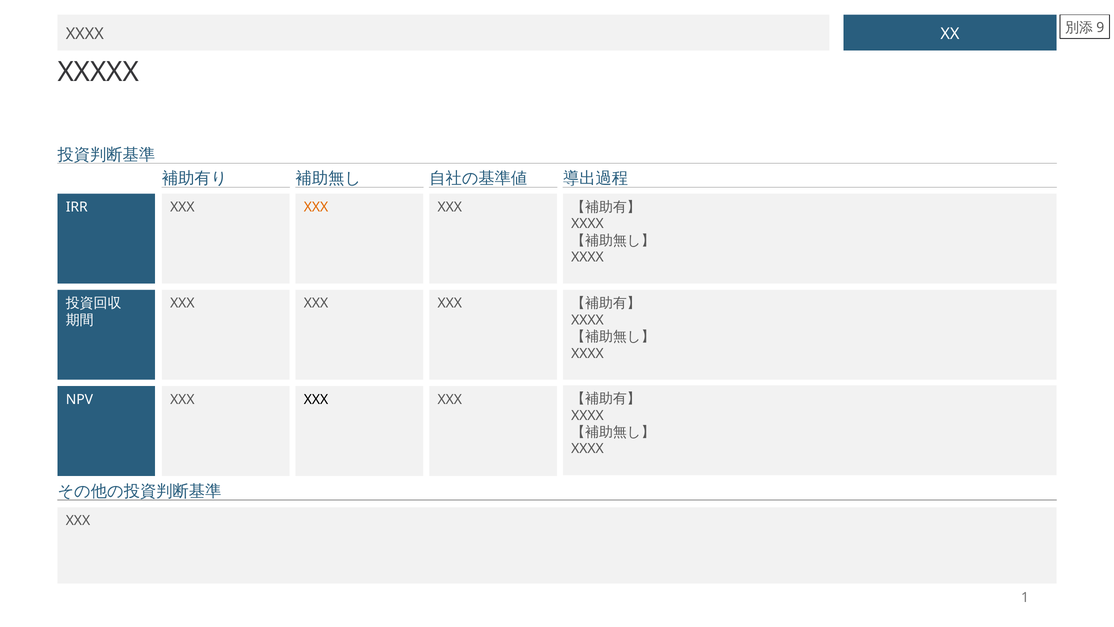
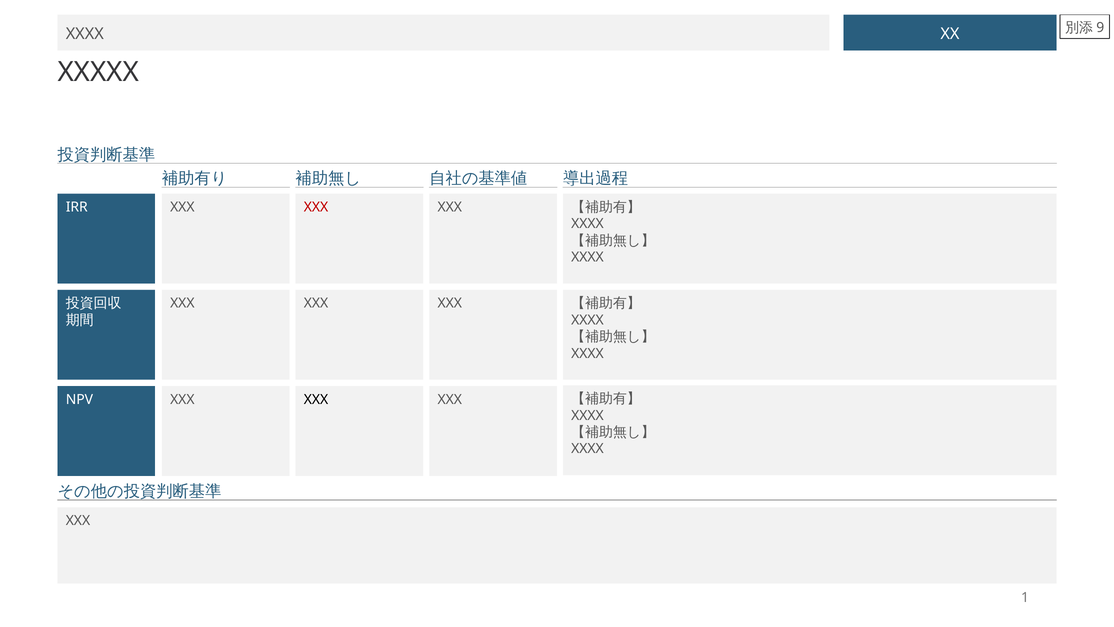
XXX at (316, 207) colour: orange -> red
